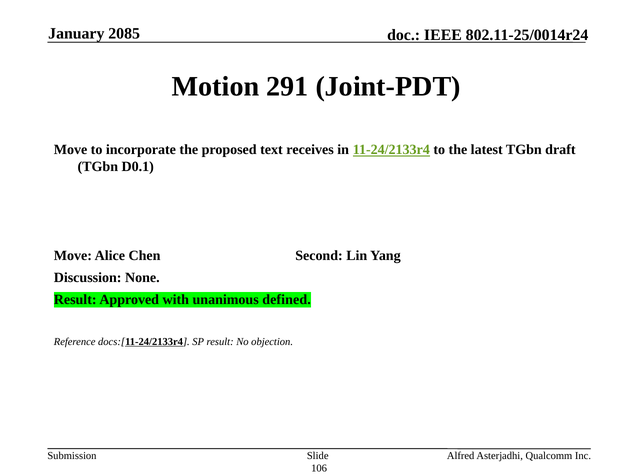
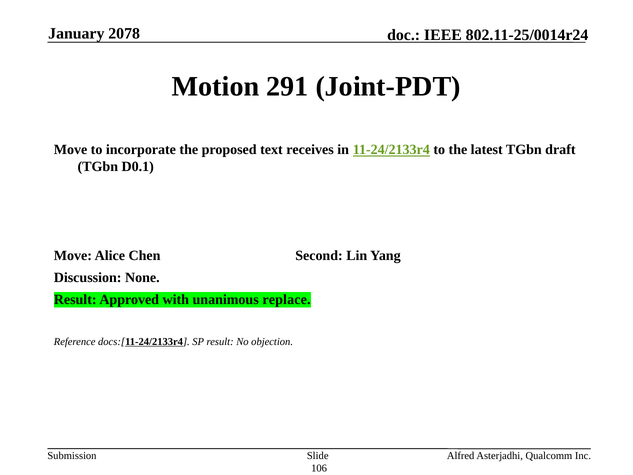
2085: 2085 -> 2078
defined: defined -> replace
